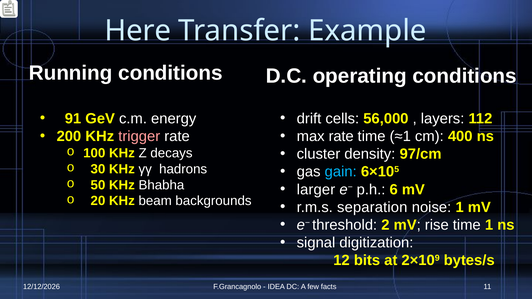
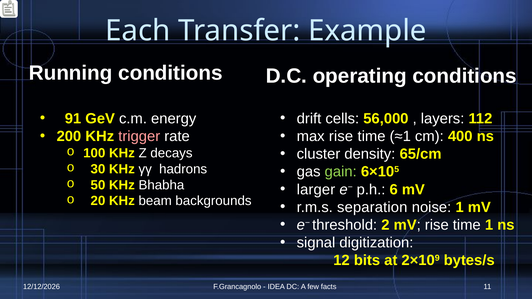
Here: Here -> Each
max rate: rate -> rise
97/cm: 97/cm -> 65/cm
gain colour: light blue -> light green
